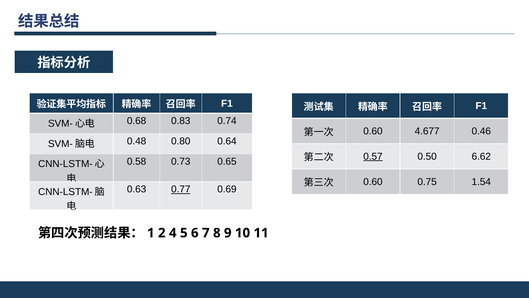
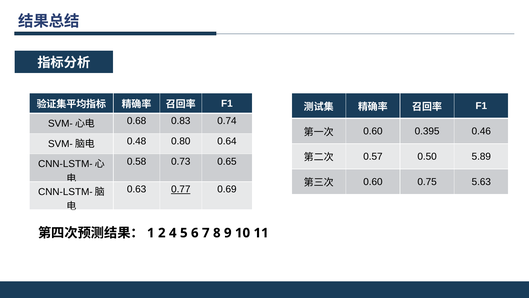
4.677: 4.677 -> 0.395
0.57 underline: present -> none
6.62: 6.62 -> 5.89
1.54: 1.54 -> 5.63
